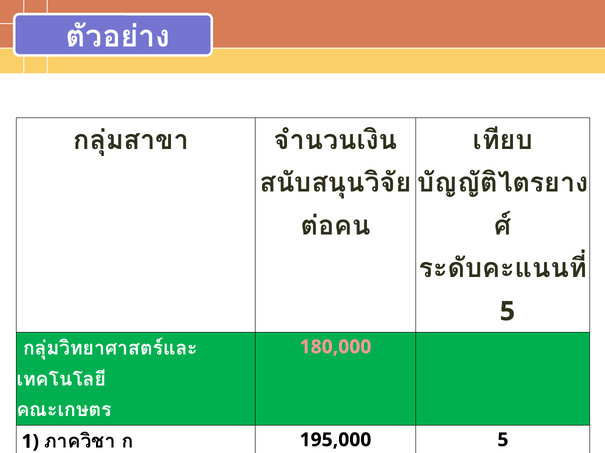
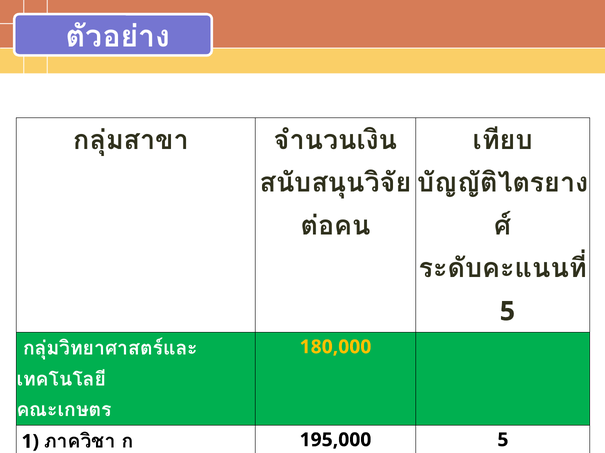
180,000 colour: pink -> yellow
